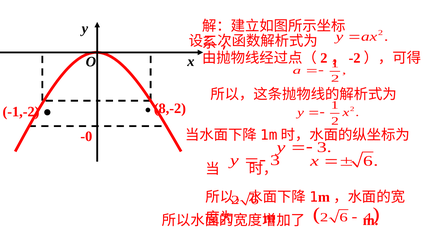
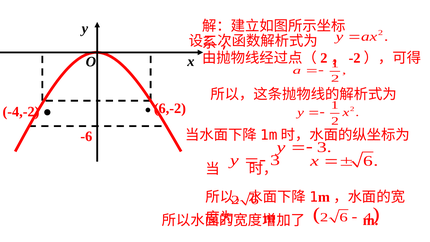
-1,-2: -1,-2 -> -4,-2
8,-2: 8,-2 -> 6,-2
-0: -0 -> -6
